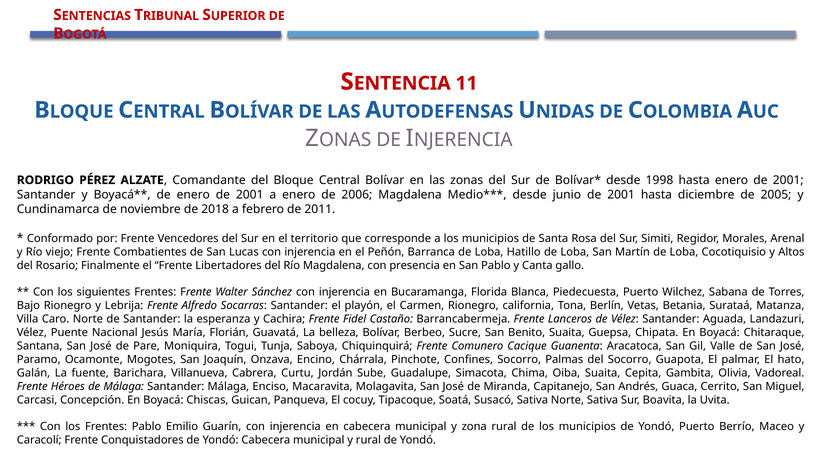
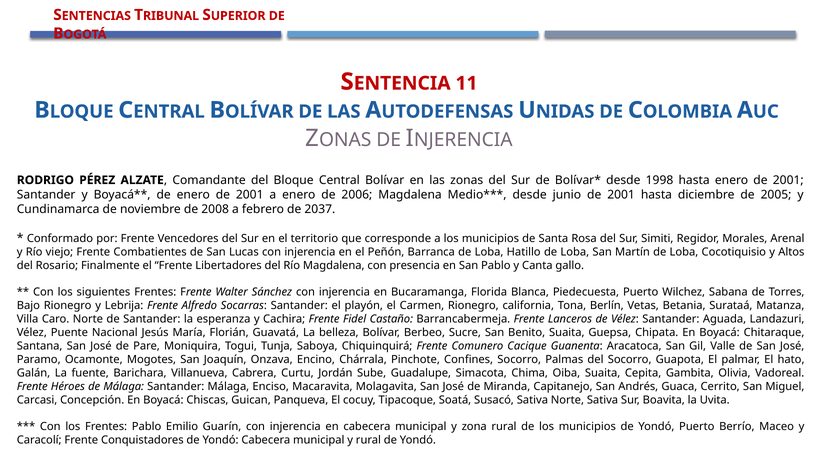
2018: 2018 -> 2008
2011: 2011 -> 2037
